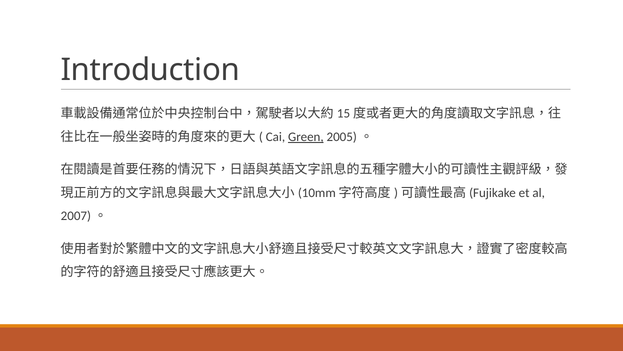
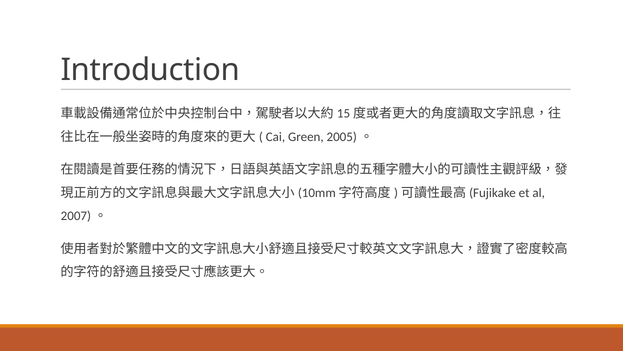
Green underline: present -> none
